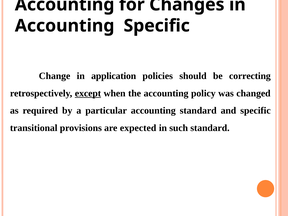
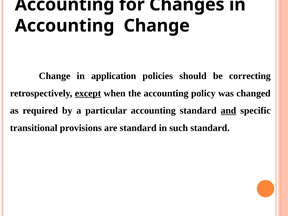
Accounting Specific: Specific -> Change
and underline: none -> present
are expected: expected -> standard
